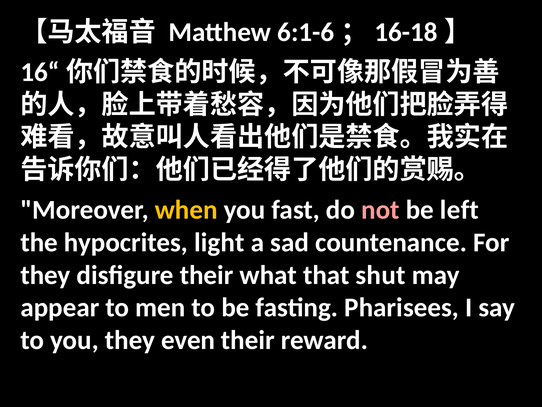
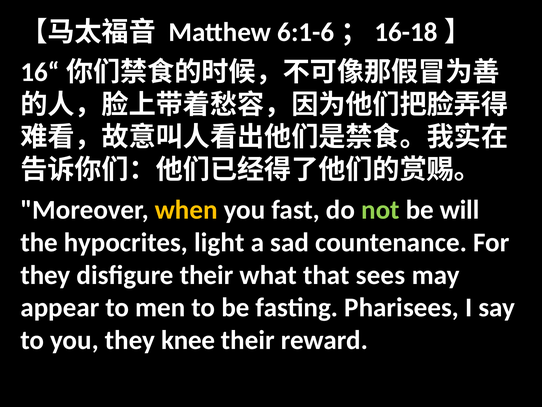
not colour: pink -> light green
left: left -> will
shut: shut -> sees
even: even -> knee
